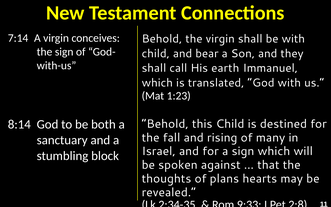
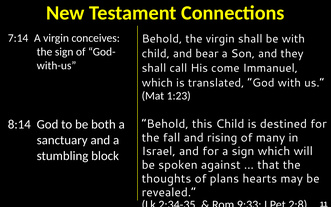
earth: earth -> come
